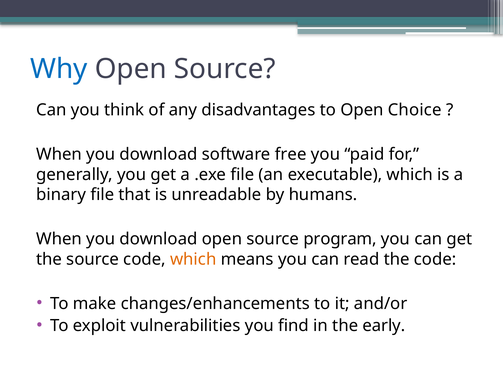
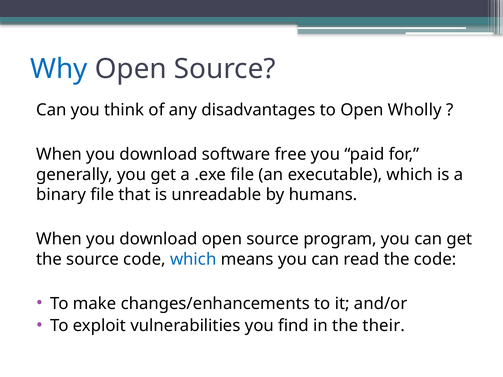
Choice: Choice -> Wholly
which at (193, 259) colour: orange -> blue
early: early -> their
